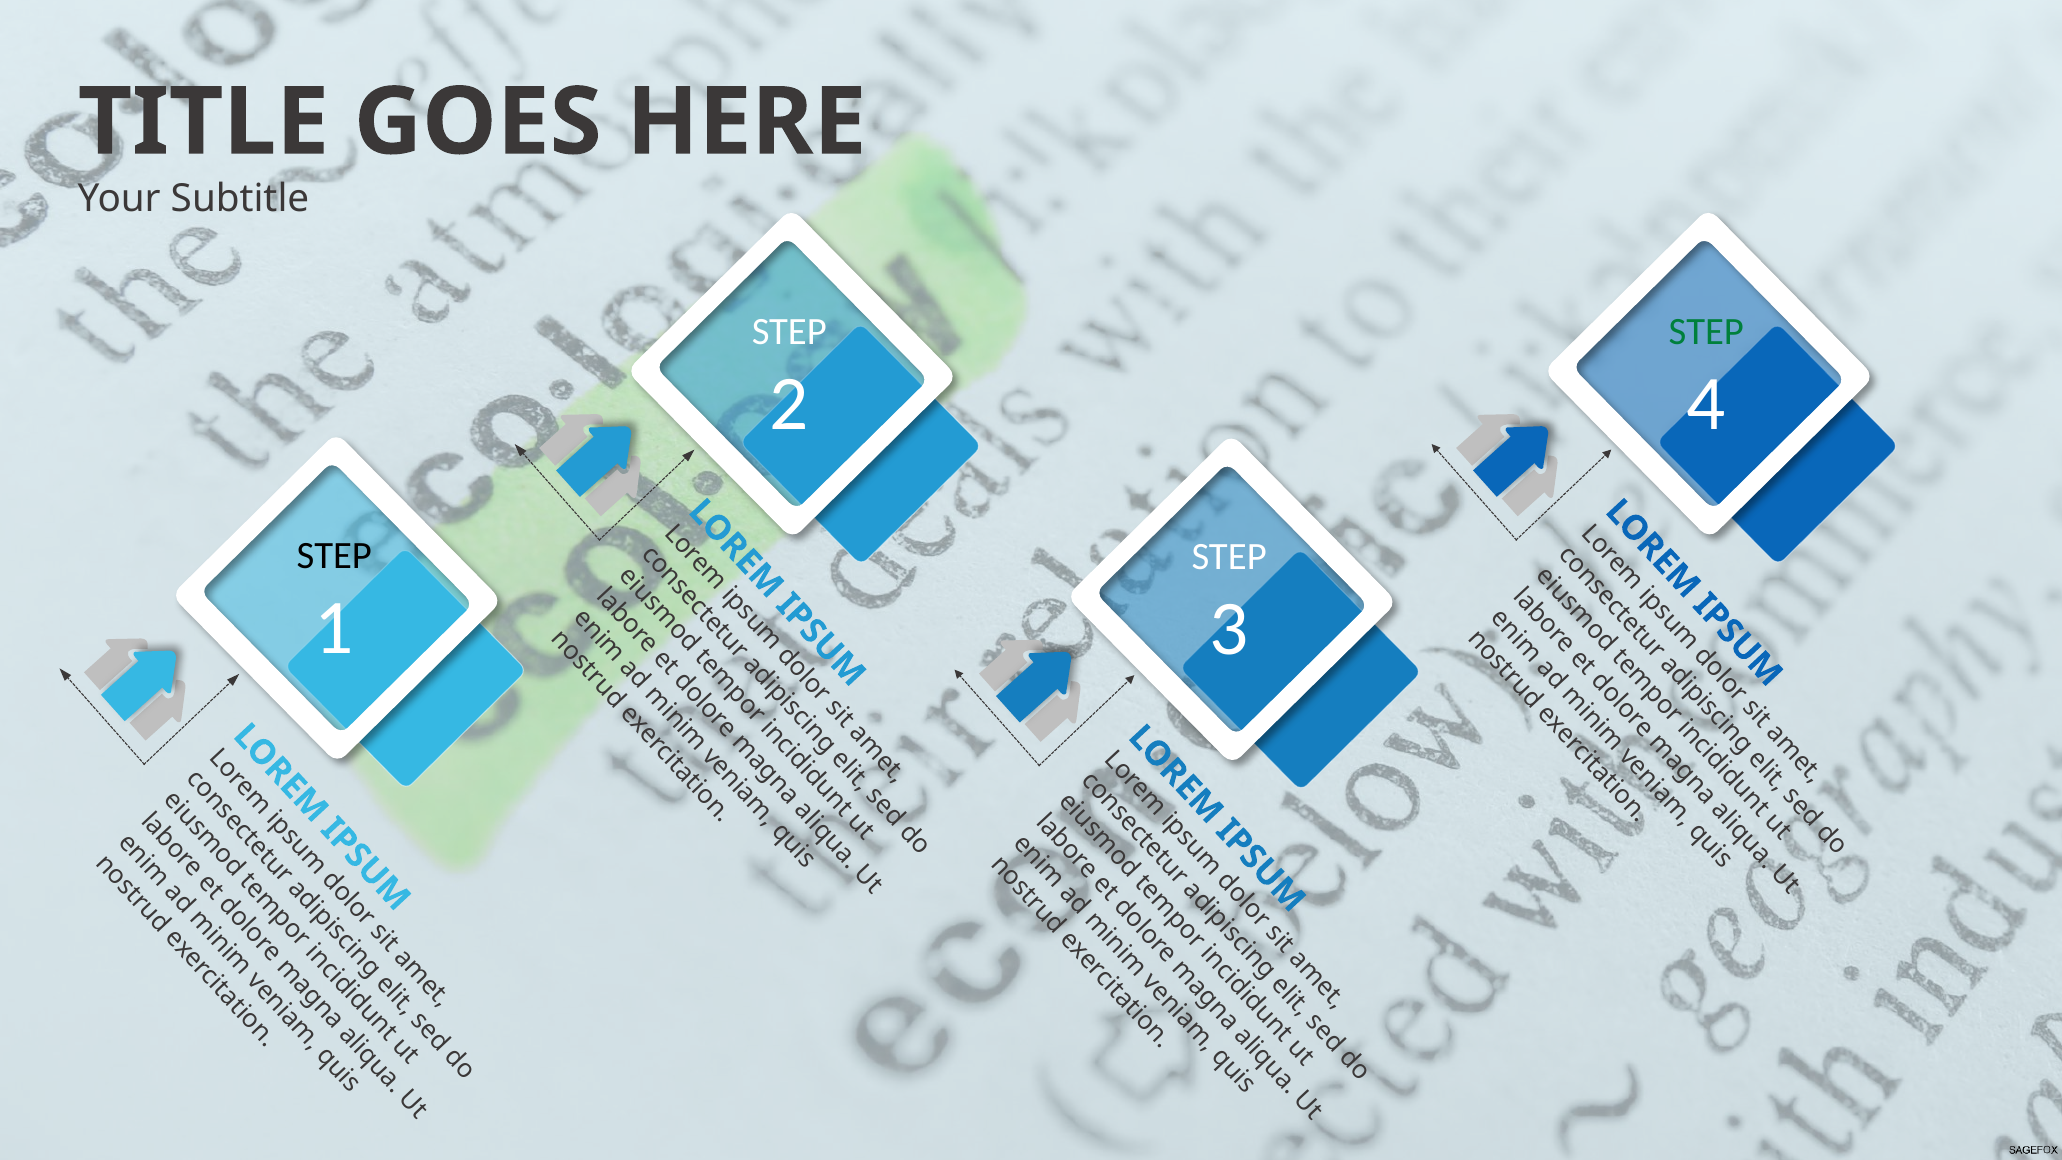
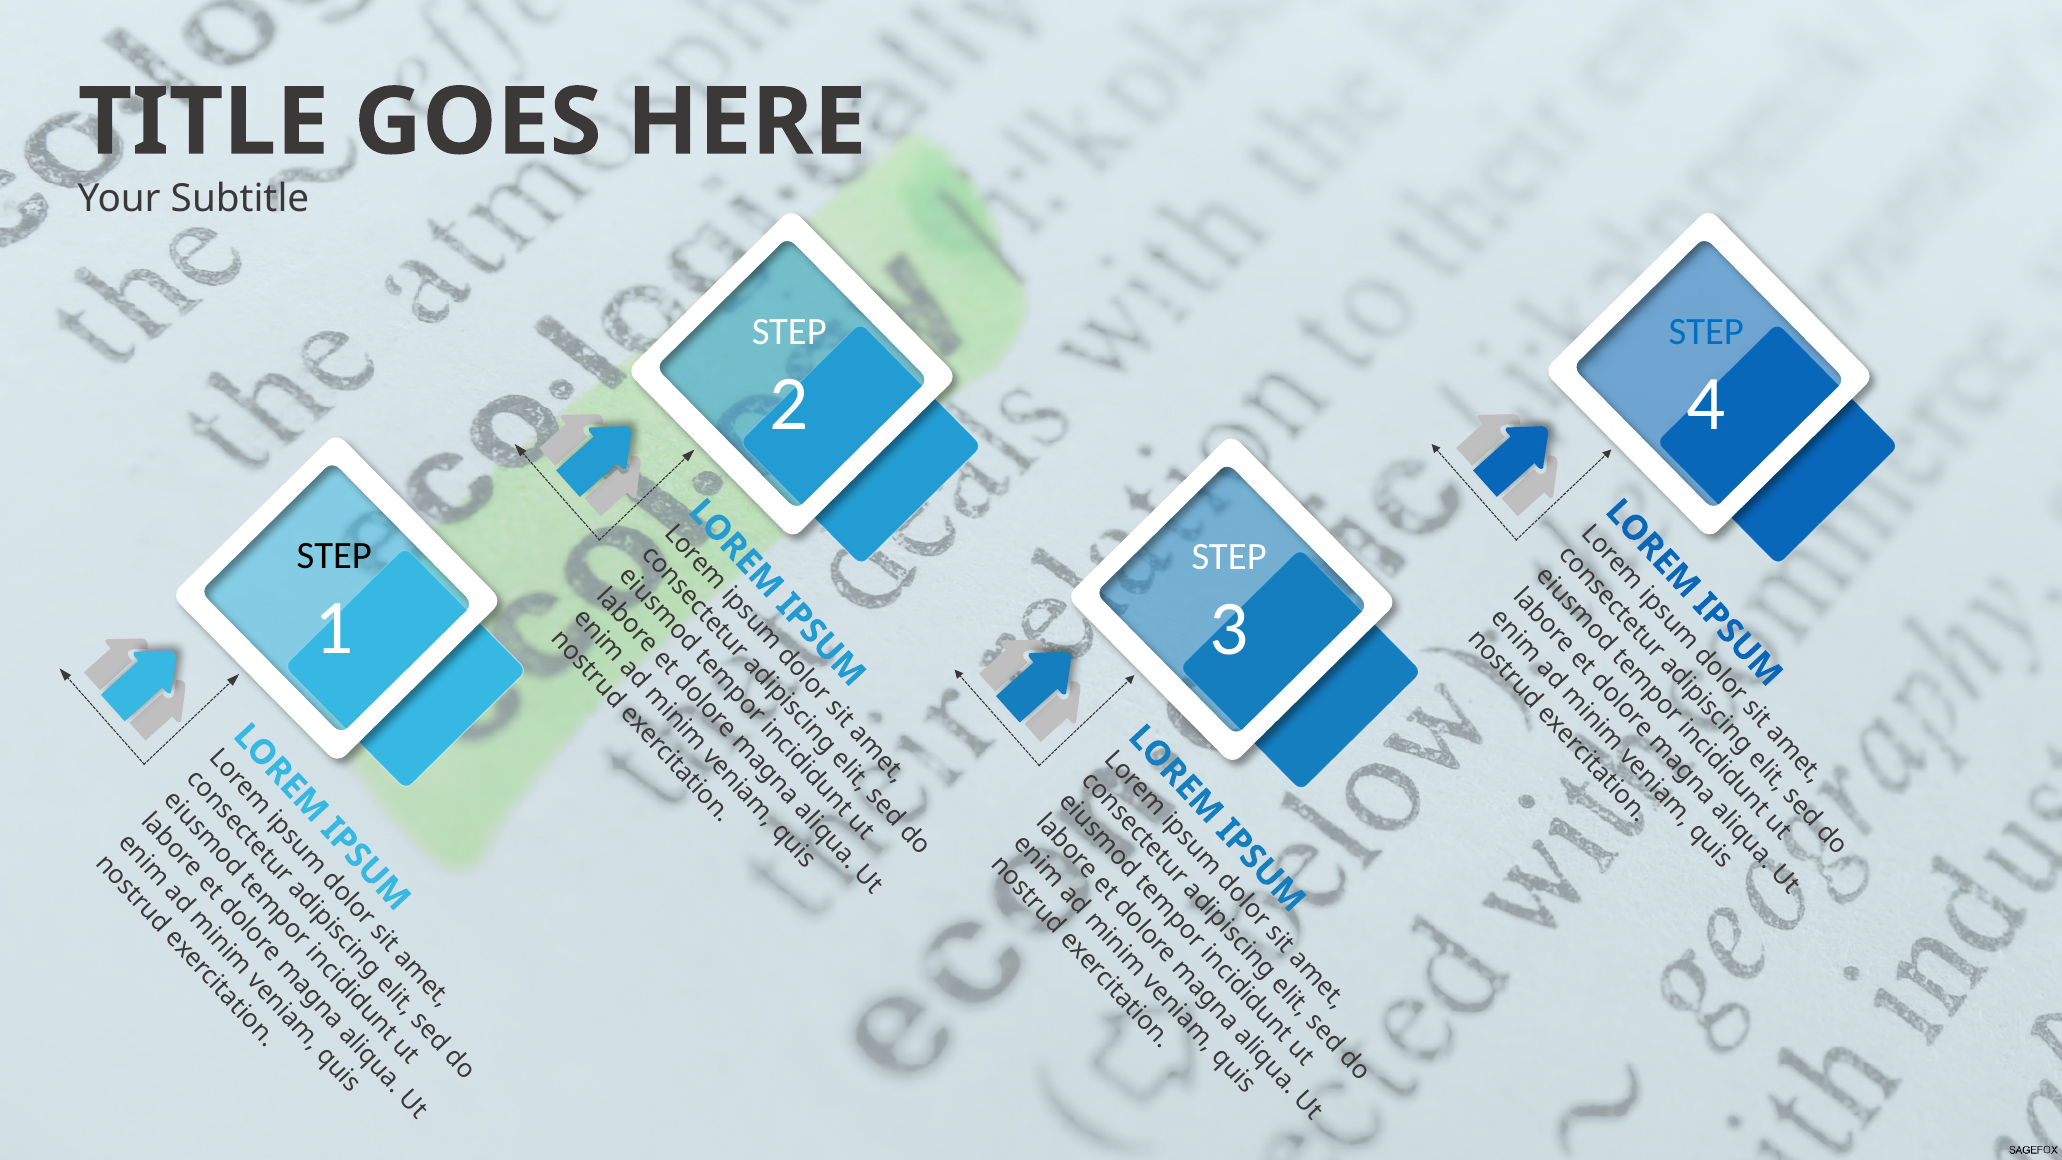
STEP at (1706, 331) colour: green -> blue
